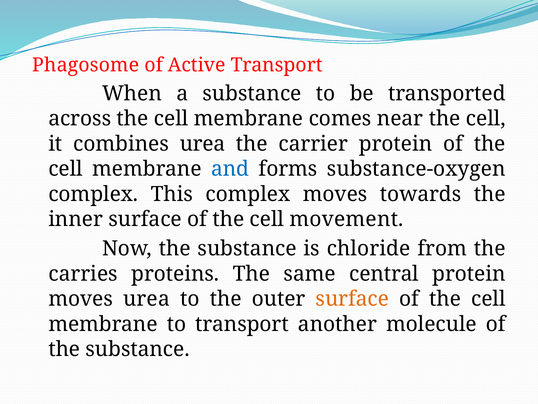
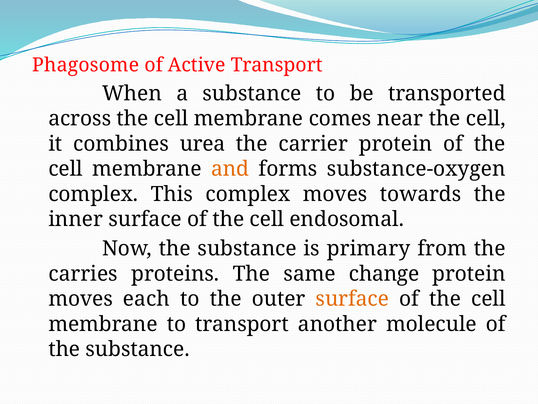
and colour: blue -> orange
movement: movement -> endosomal
chloride: chloride -> primary
central: central -> change
moves urea: urea -> each
